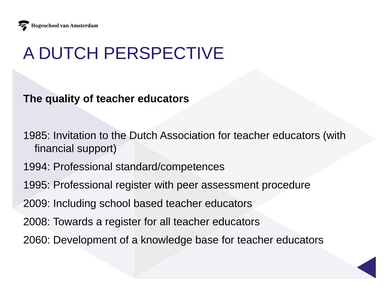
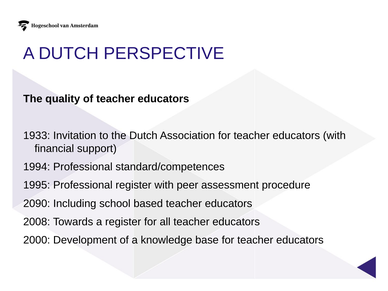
1985: 1985 -> 1933
2009: 2009 -> 2090
2060: 2060 -> 2000
